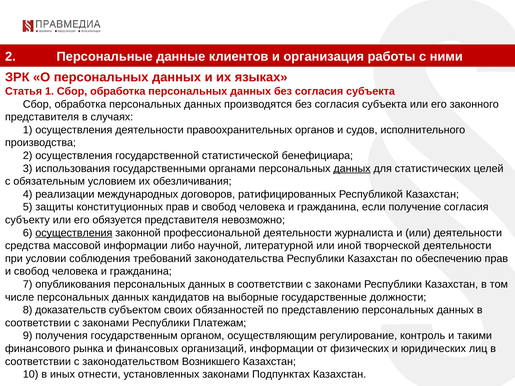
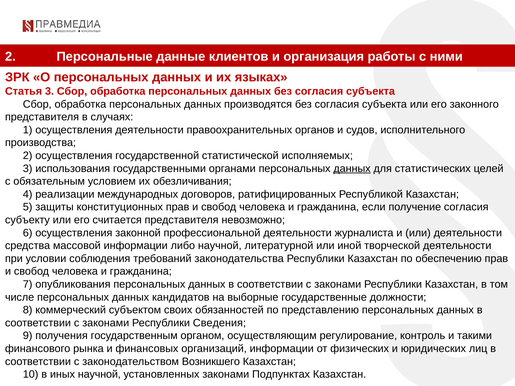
Статья 1: 1 -> 3
бенефициара: бенефициара -> исполняемых
обязуется: обязуется -> считается
осуществления at (74, 233) underline: present -> none
доказательств: доказательств -> коммерческий
Платежам: Платежам -> Сведения
иных отнести: отнести -> научной
